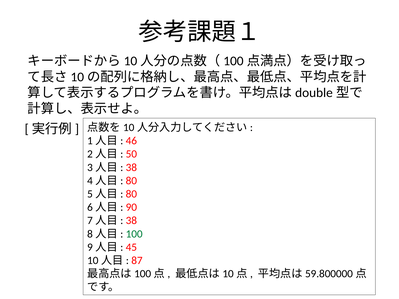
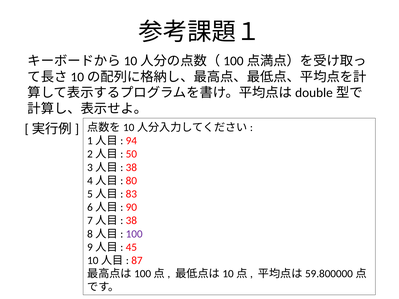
46: 46 -> 94
80 at (131, 194): 80 -> 83
100 colour: green -> purple
